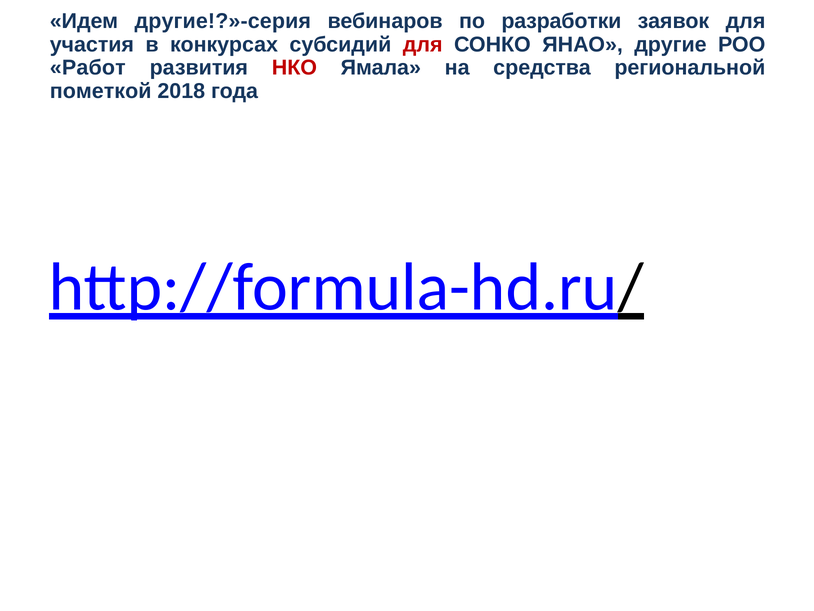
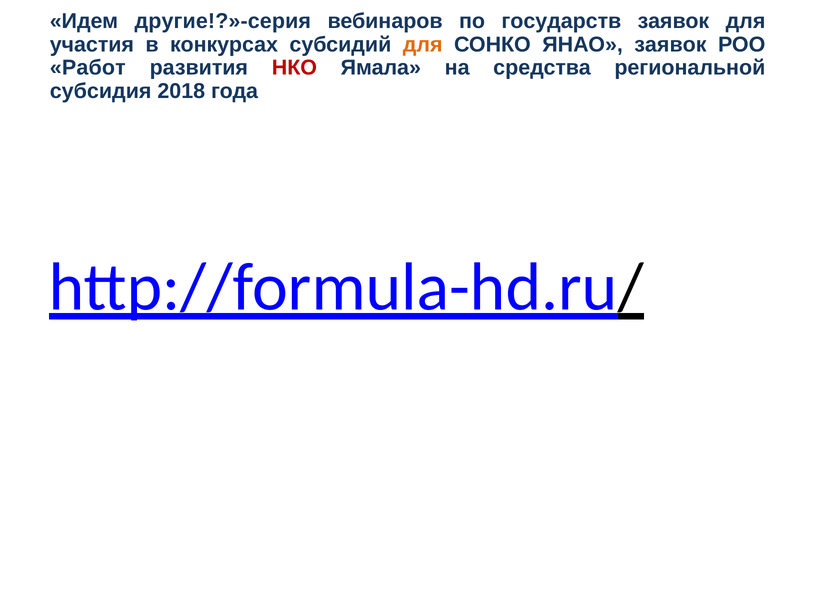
разработки: разработки -> государств
для at (423, 45) colour: red -> orange
ЯНАО другие: другие -> заявок
пометкой: пометкой -> субсидия
